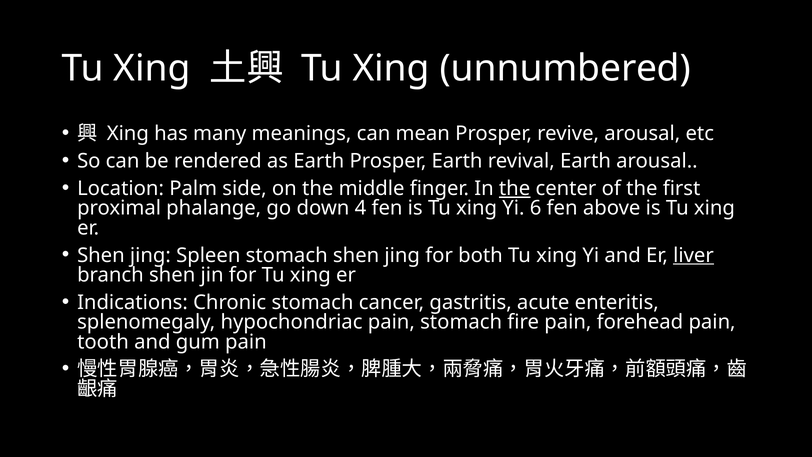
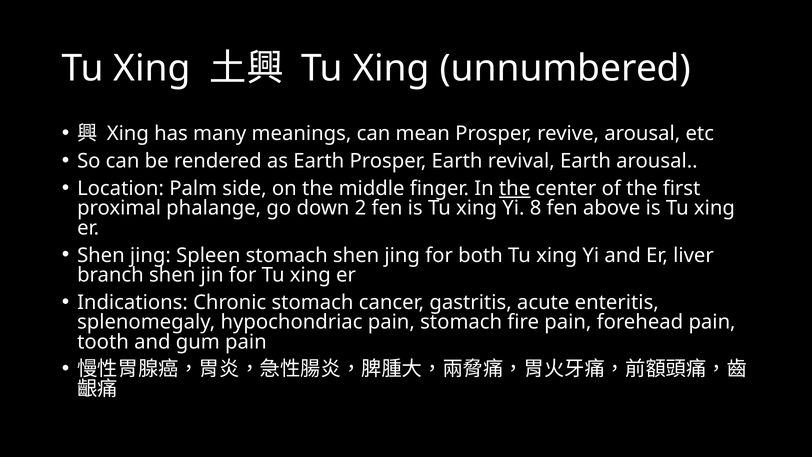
4: 4 -> 2
6: 6 -> 8
liver underline: present -> none
